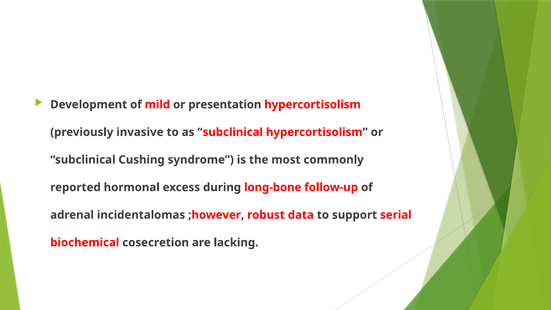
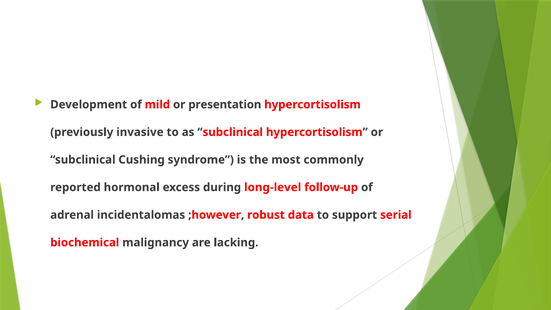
long-bone: long-bone -> long-level
cosecretion: cosecretion -> malignancy
